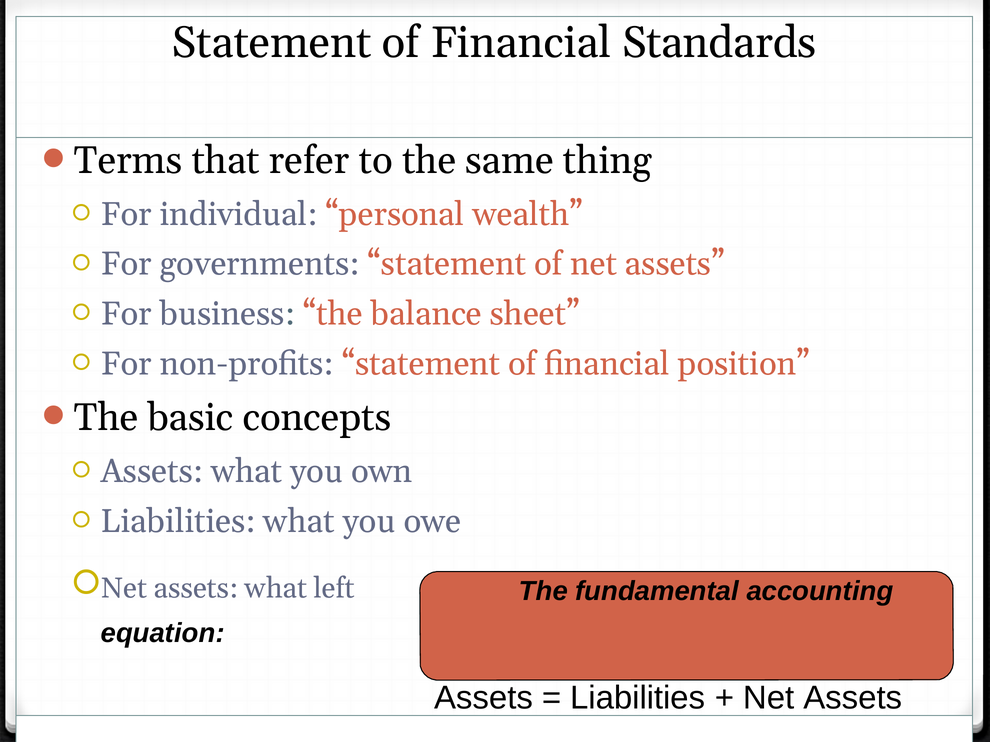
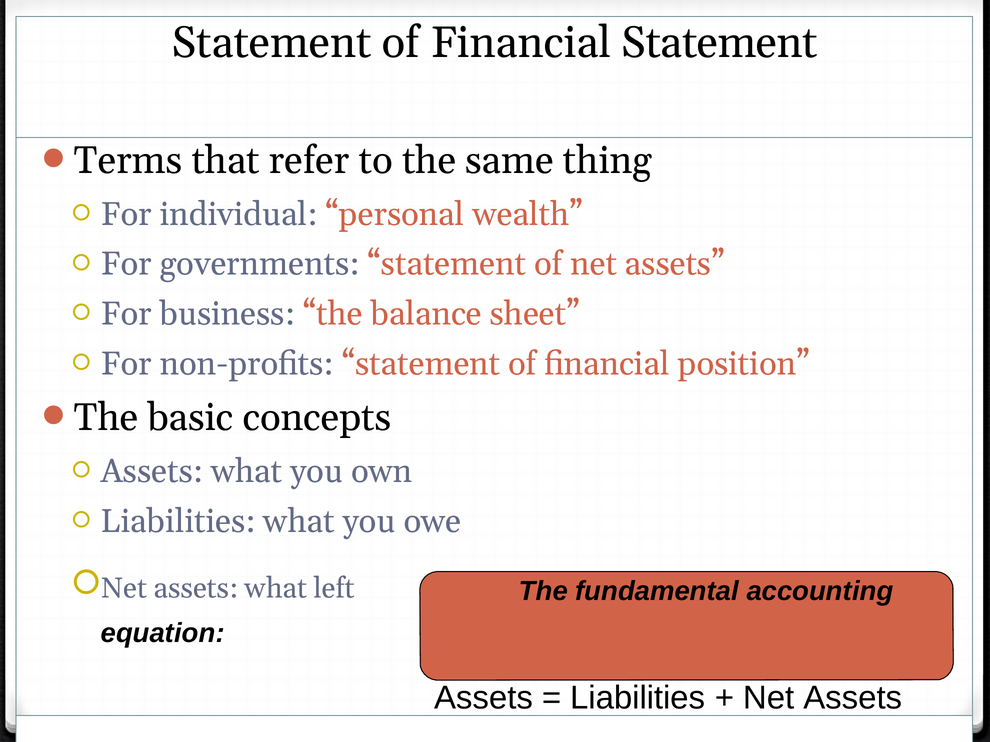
Financial Standards: Standards -> Statement
